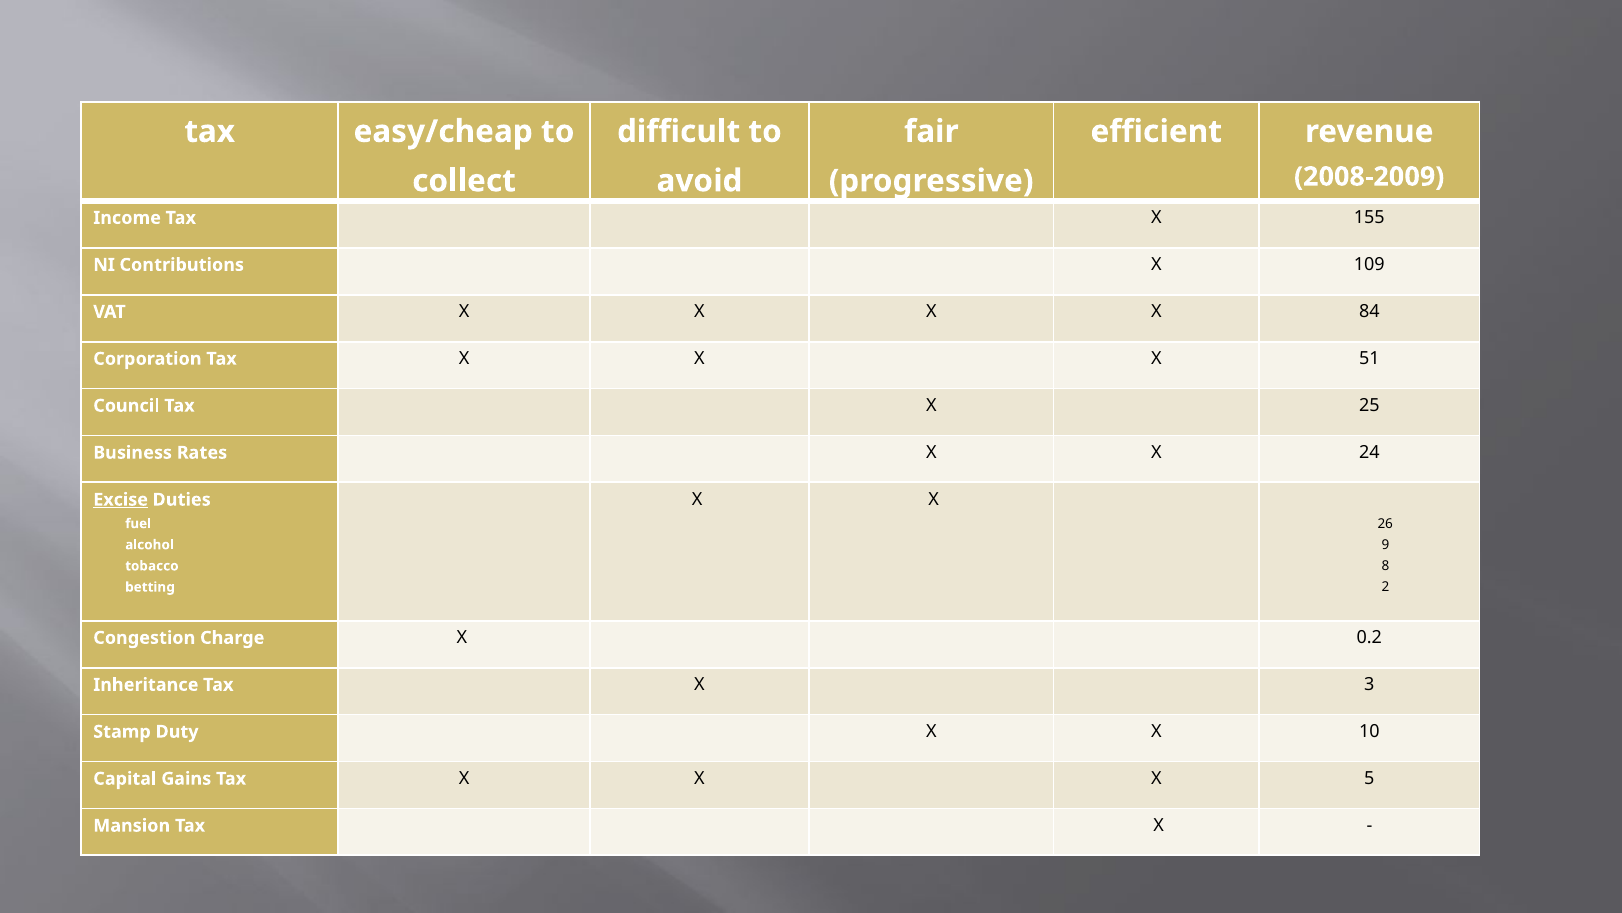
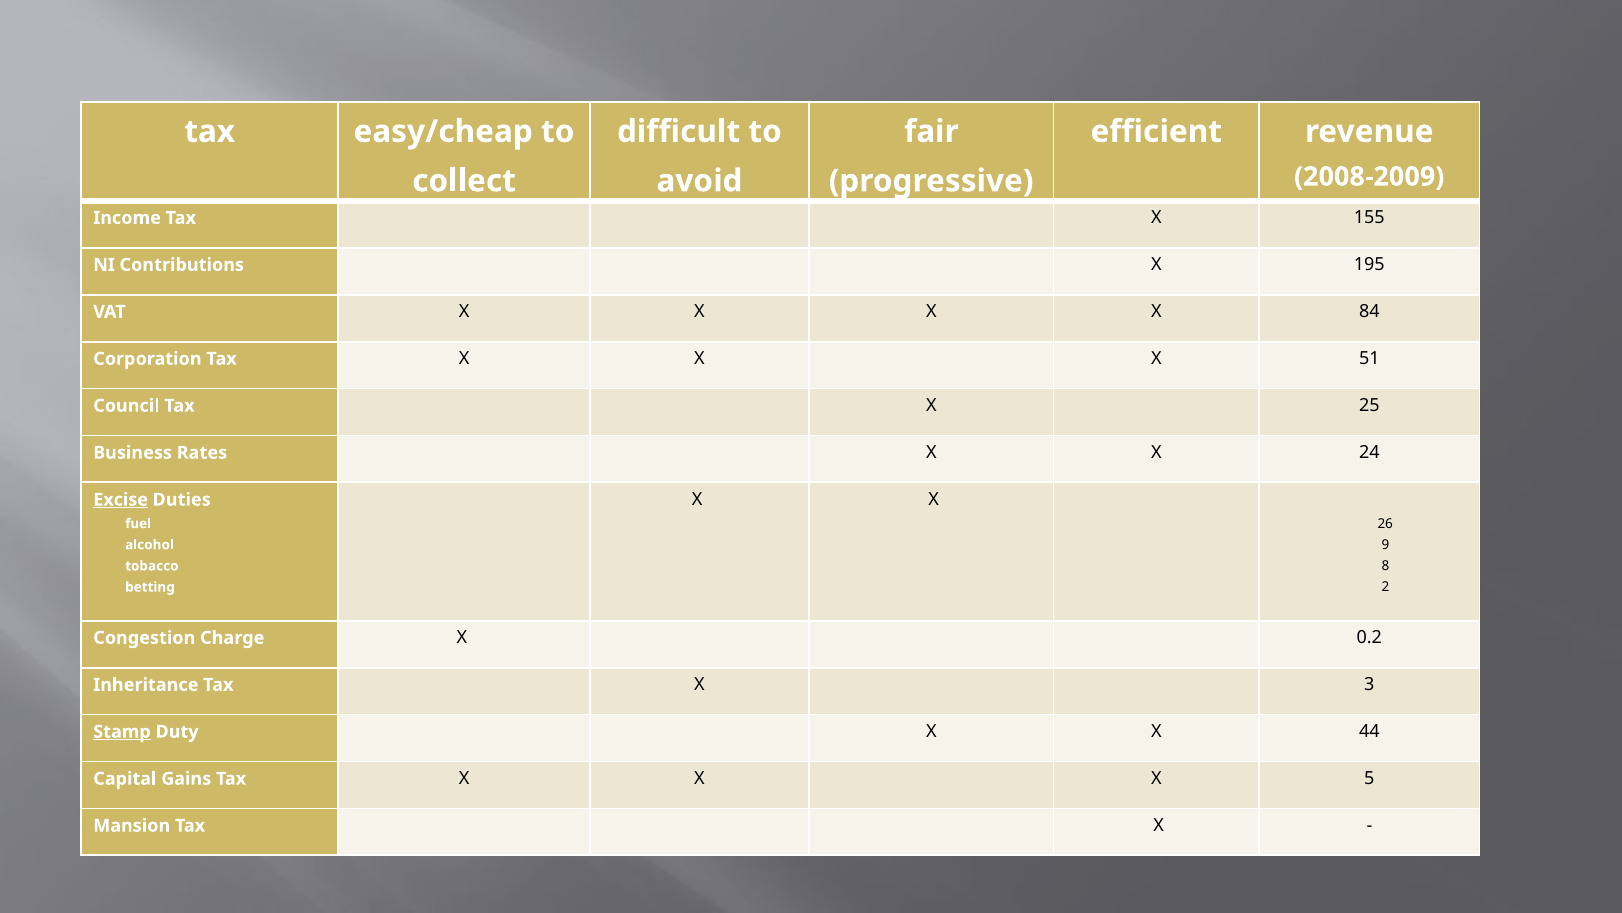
109: 109 -> 195
Stamp underline: none -> present
10: 10 -> 44
